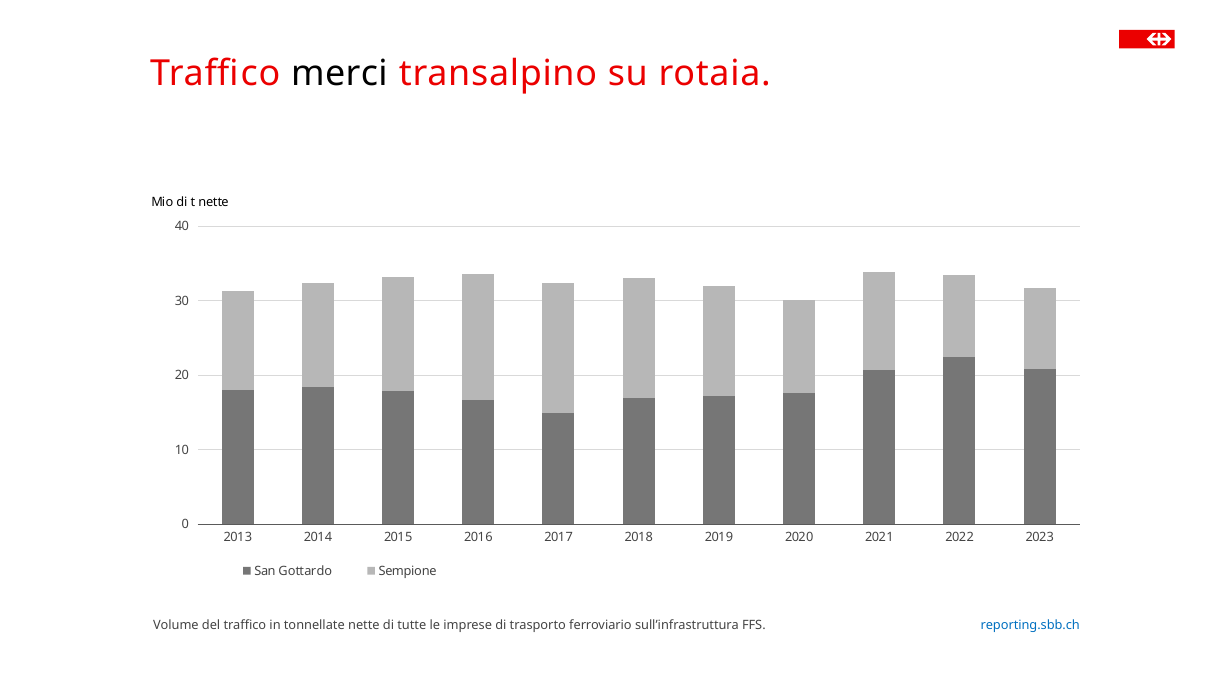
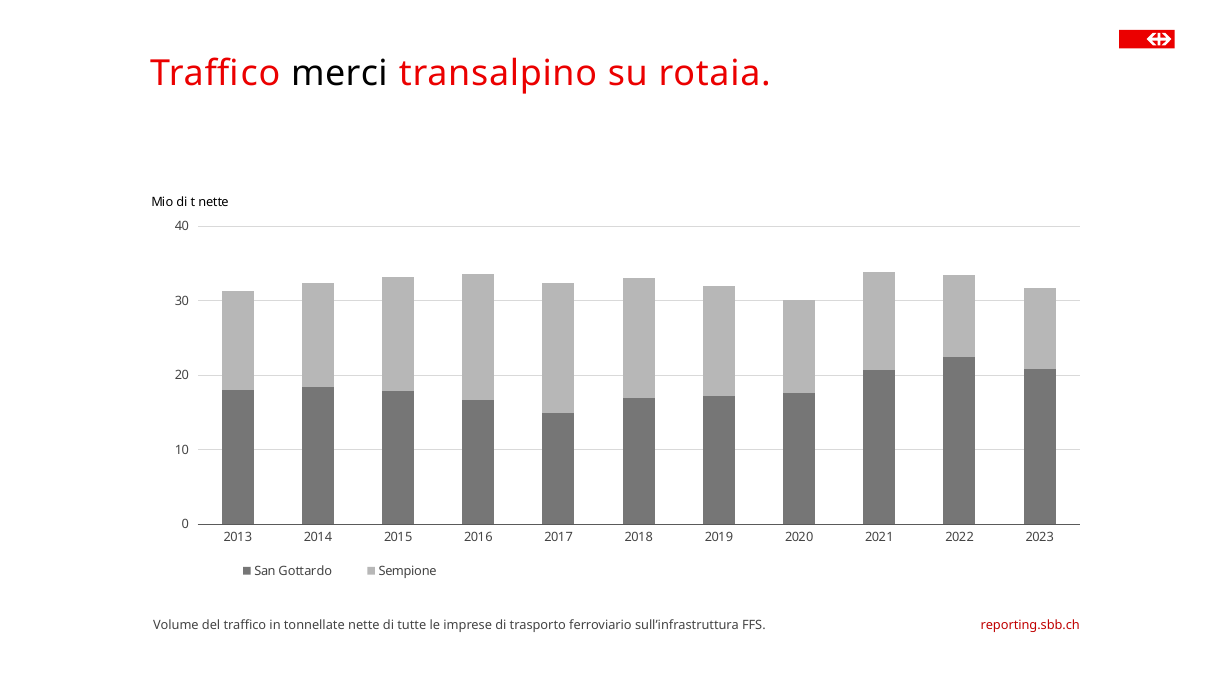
reporting.sbb.ch colour: blue -> red
